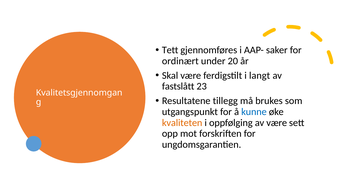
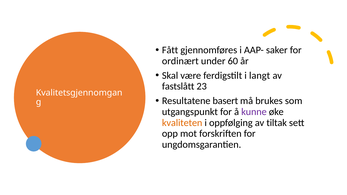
Tett: Tett -> Fått
20: 20 -> 60
tillegg: tillegg -> basert
kunne colour: blue -> purple
av være: være -> tiltak
